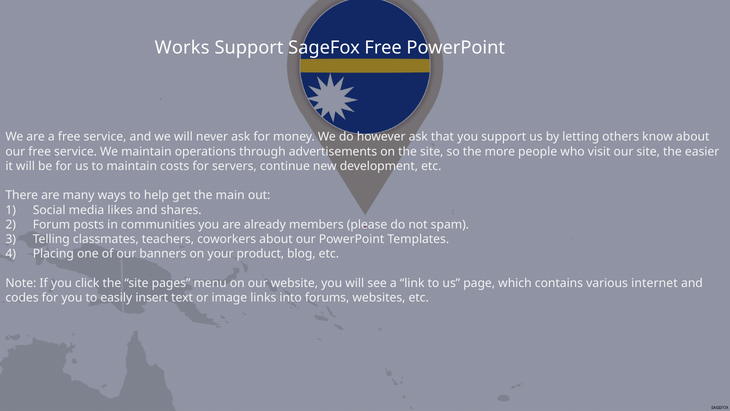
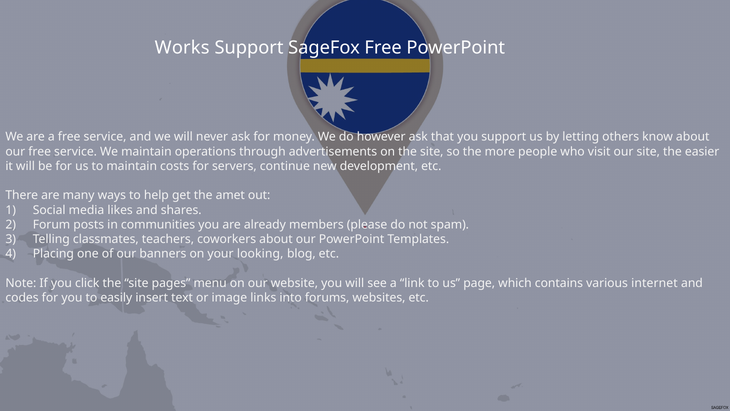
main: main -> amet
product: product -> looking
